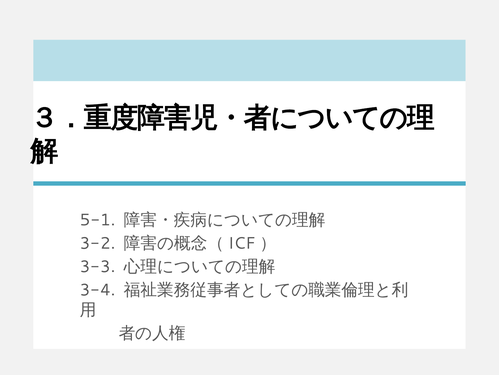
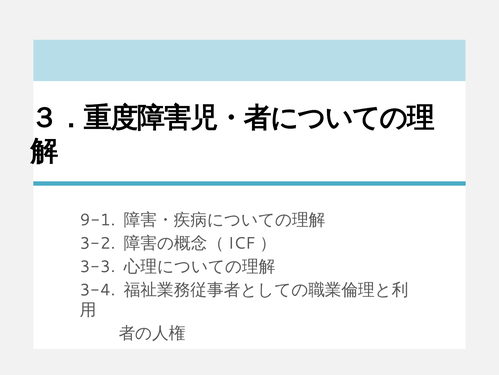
5-1: 5-1 -> 9-1
